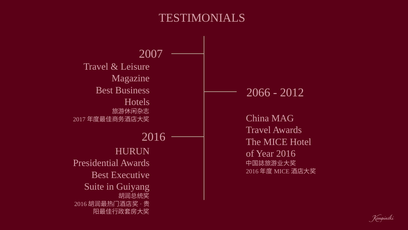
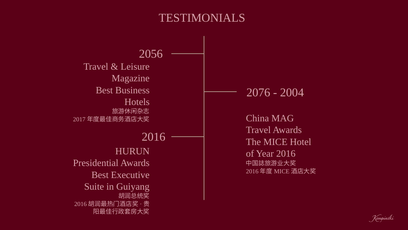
2007: 2007 -> 2056
2066: 2066 -> 2076
2012: 2012 -> 2004
